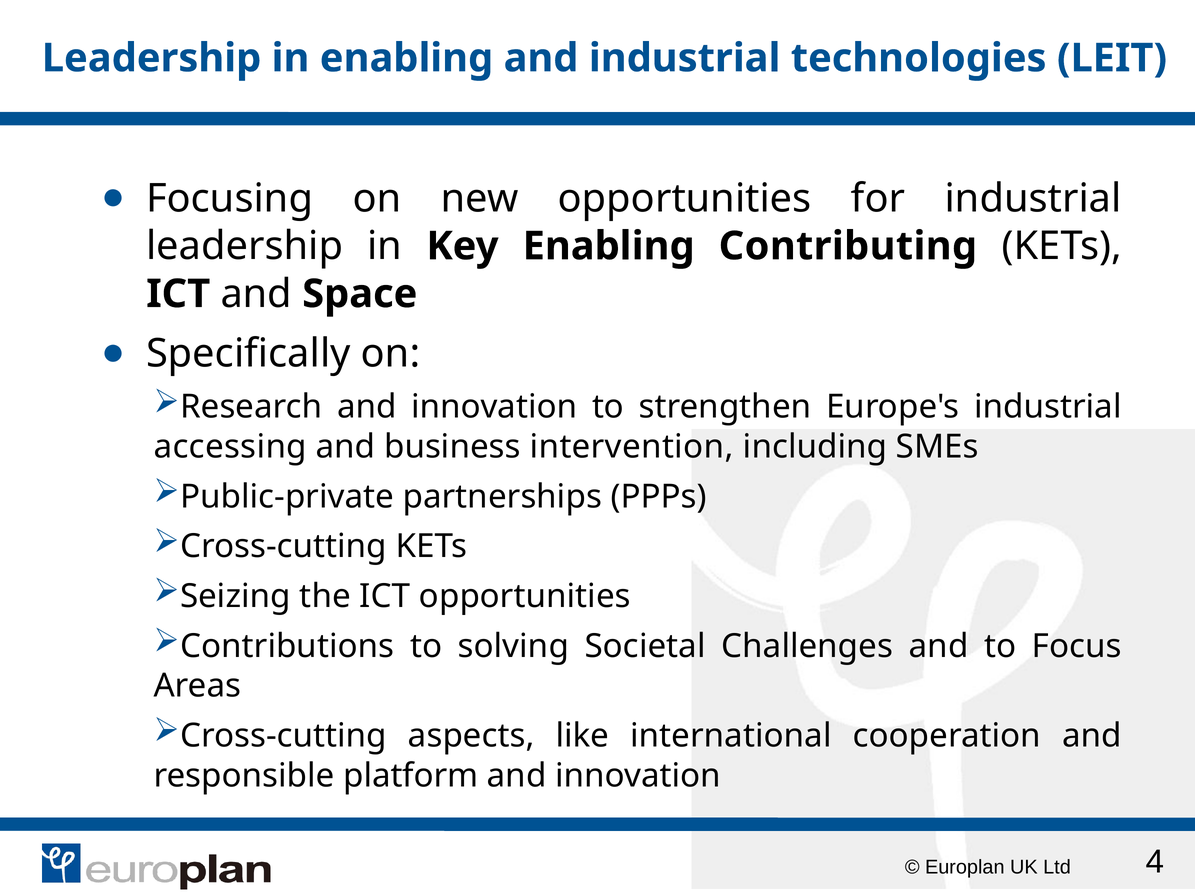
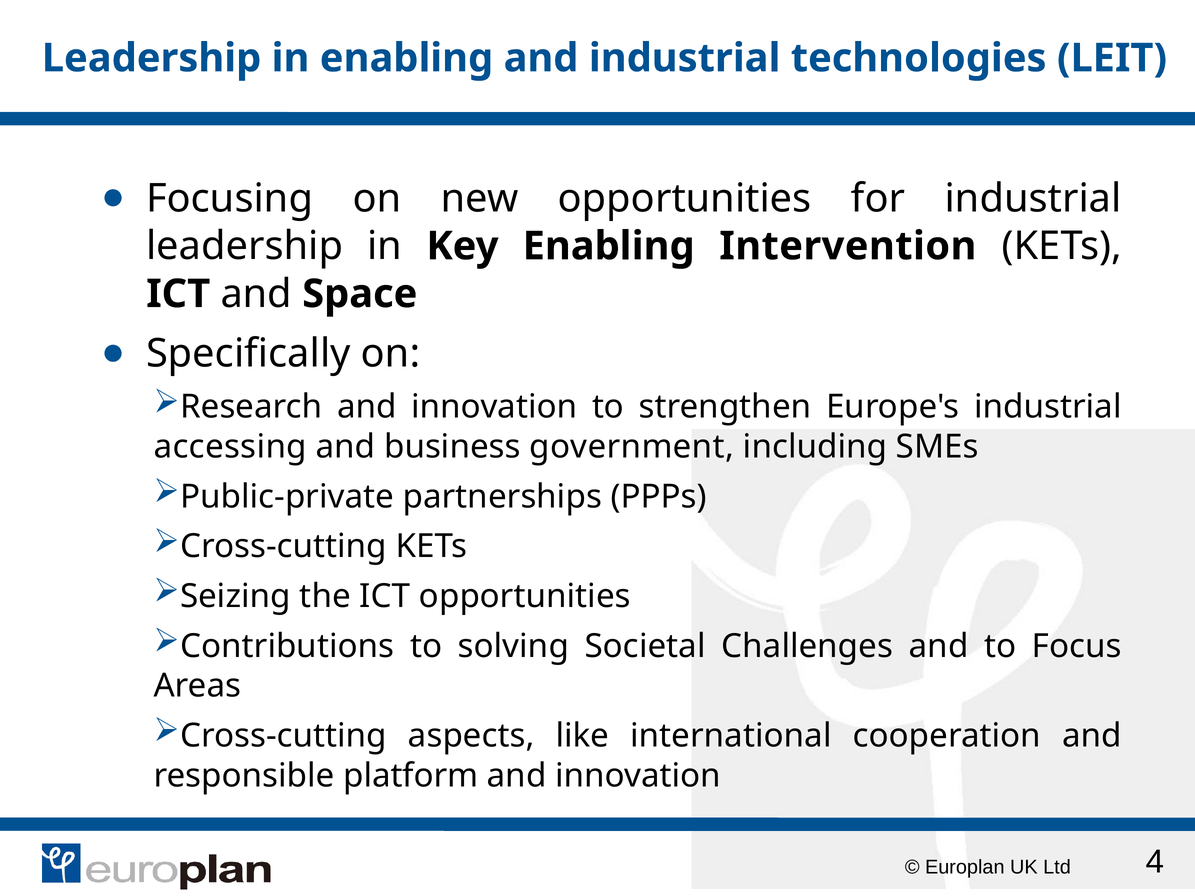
Contributing: Contributing -> Intervention
intervention: intervention -> government
